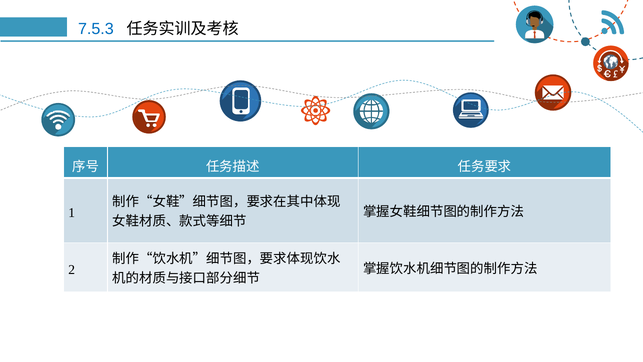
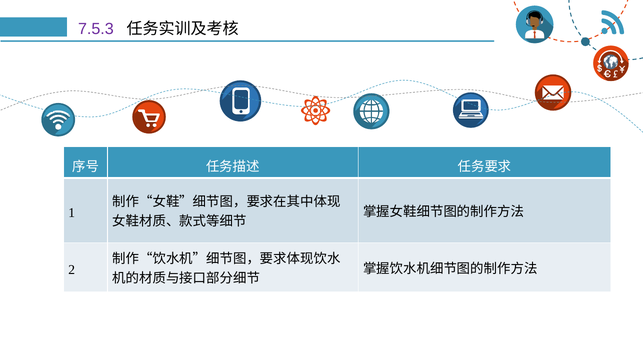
7.5.3 colour: blue -> purple
